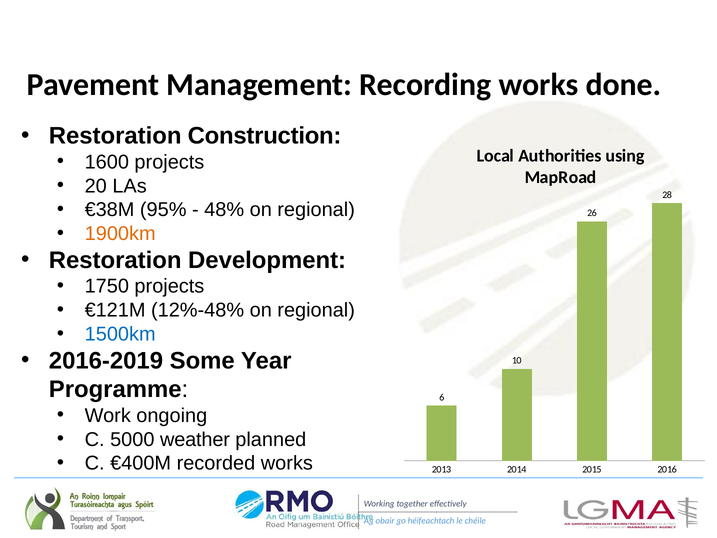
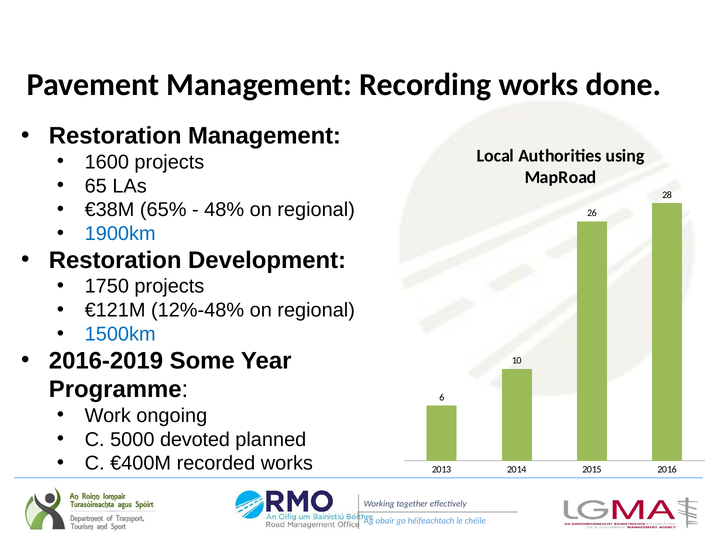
Restoration Construction: Construction -> Management
20: 20 -> 65
95%: 95% -> 65%
1900km colour: orange -> blue
weather: weather -> devoted
